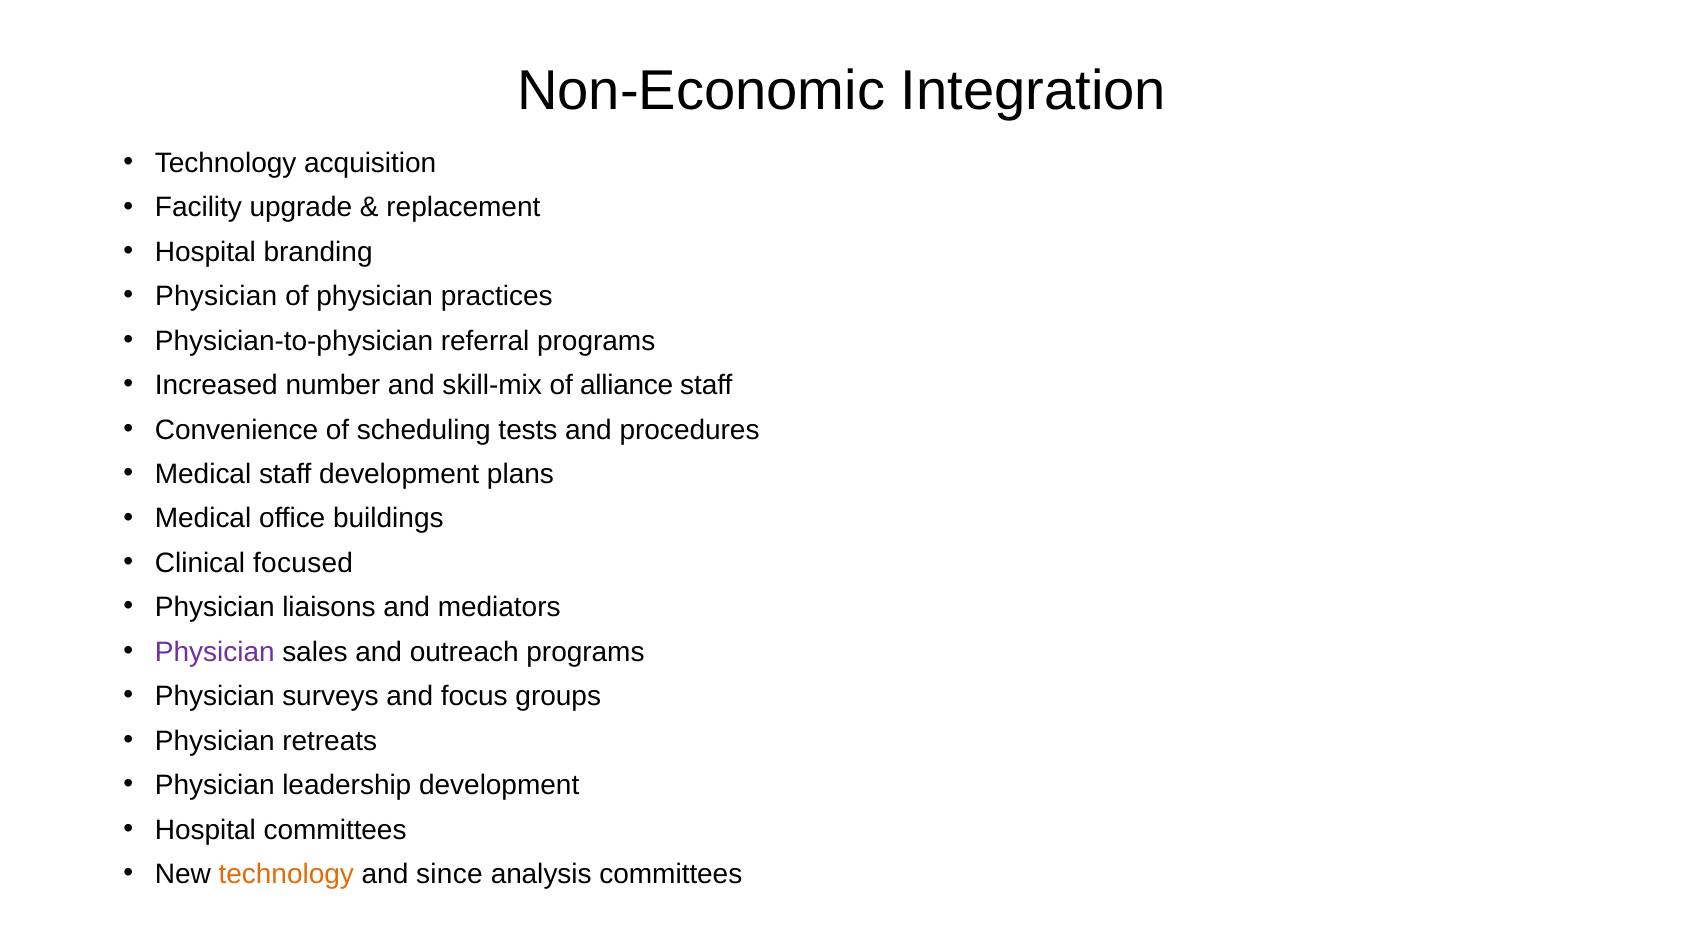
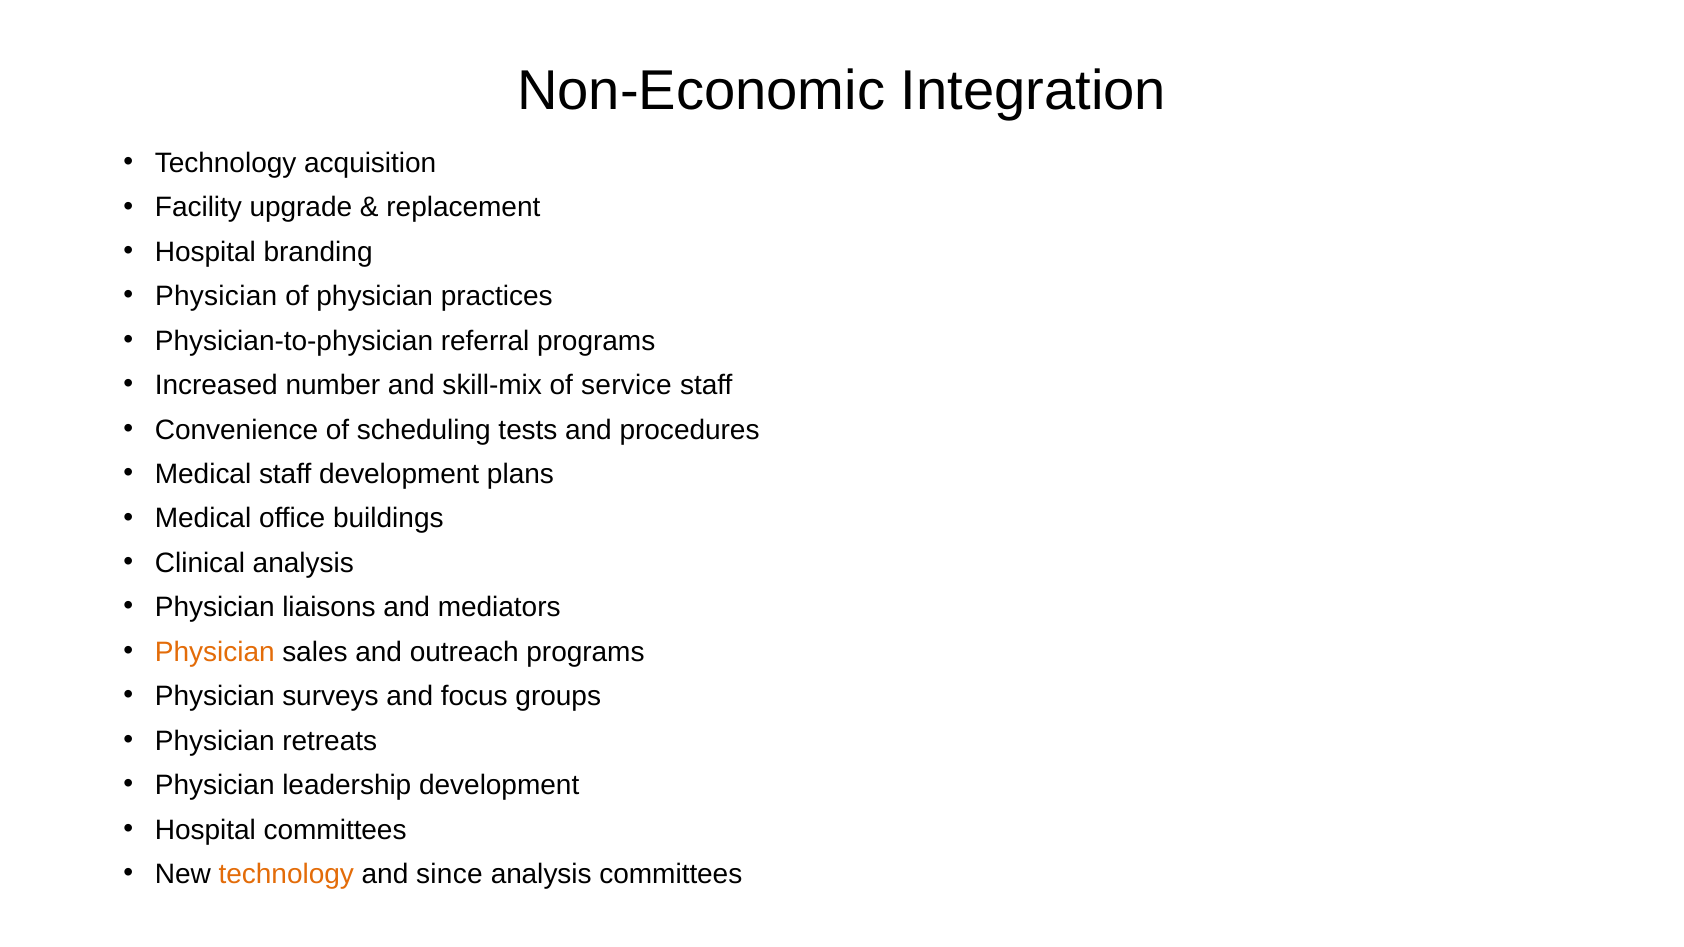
alliance: alliance -> service
Clinical focused: focused -> analysis
Physician at (215, 652) colour: purple -> orange
